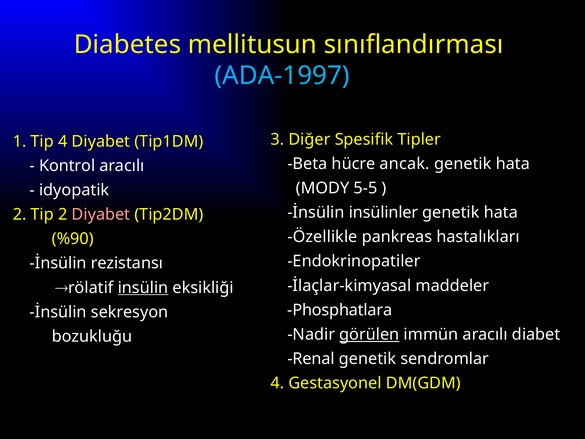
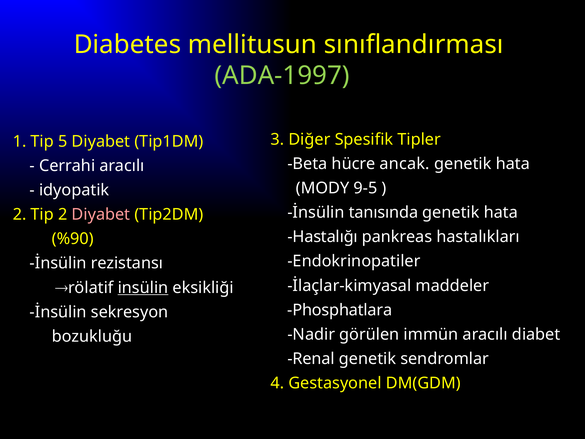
ADA-1997 colour: light blue -> light green
Tip 4: 4 -> 5
Kontrol: Kontrol -> Cerrahi
5-5: 5-5 -> 9-5
insülinler: insülinler -> tanısında
Özellikle: Özellikle -> Hastalığı
görülen underline: present -> none
